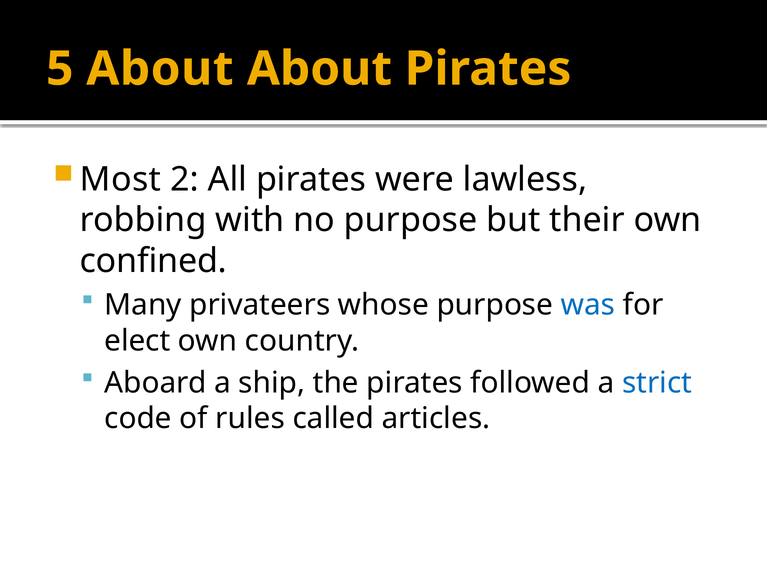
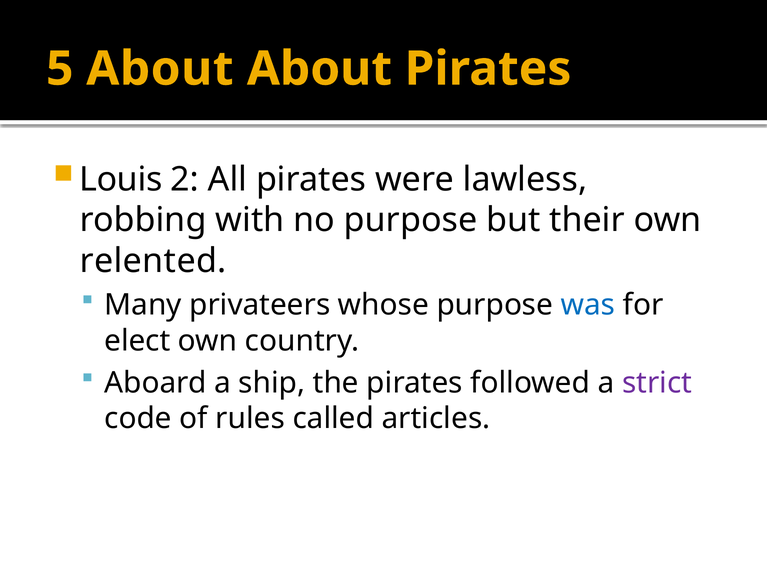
Most: Most -> Louis
confined: confined -> relented
strict colour: blue -> purple
